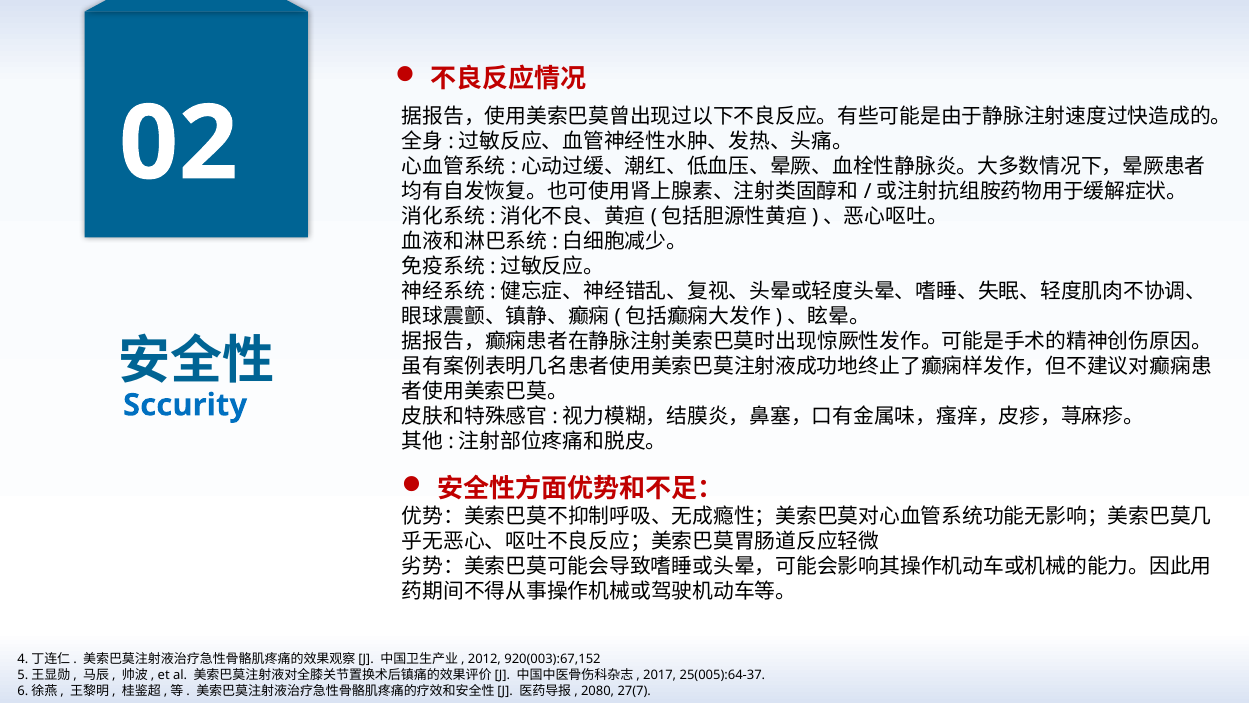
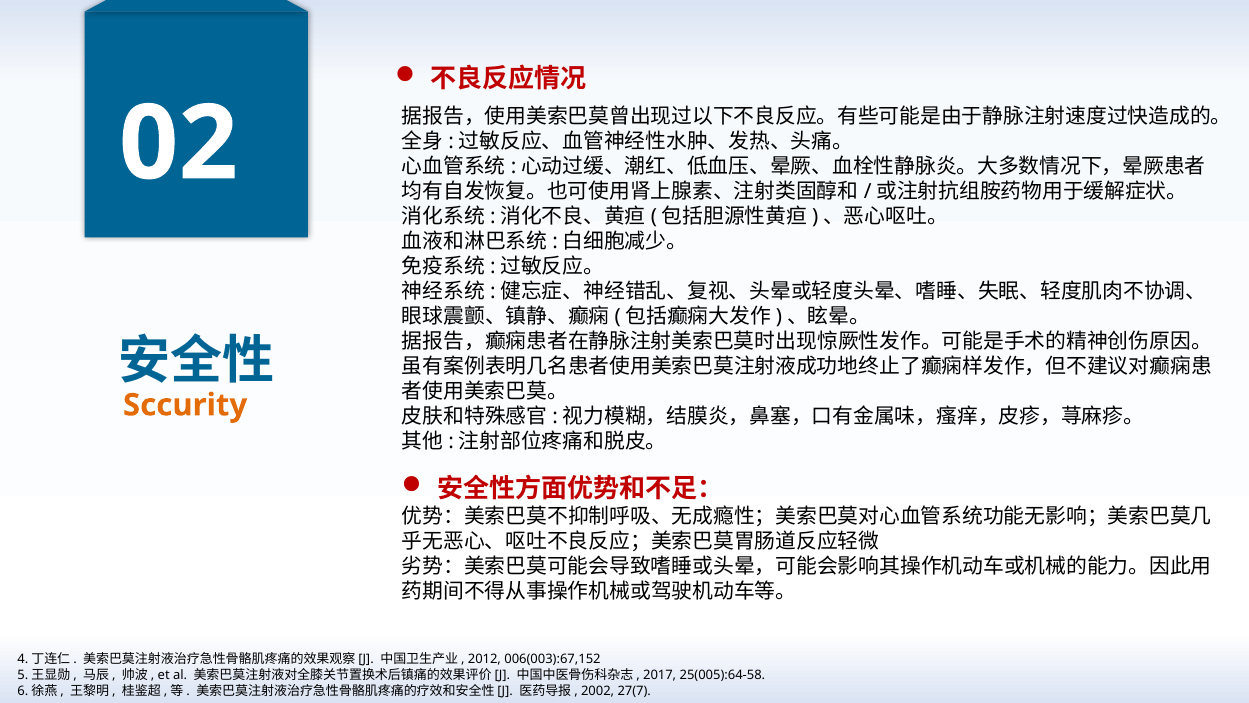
Sccurity colour: blue -> orange
920(003):67,152: 920(003):67,152 -> 006(003):67,152
25(005):64-37: 25(005):64-37 -> 25(005):64-58
2080: 2080 -> 2002
